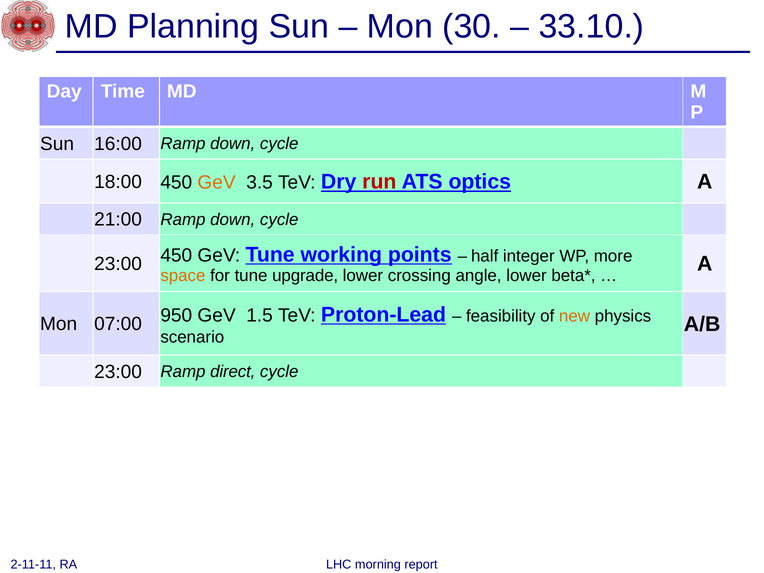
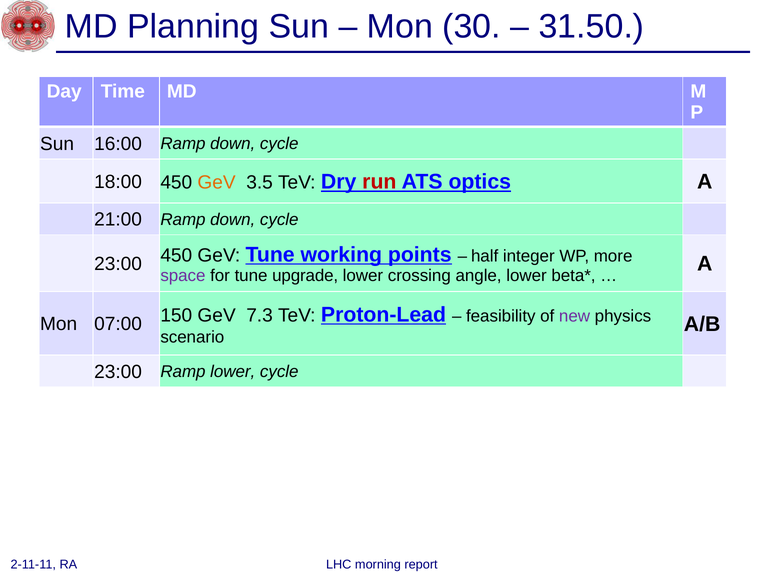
33.10: 33.10 -> 31.50
space colour: orange -> purple
950: 950 -> 150
1.5: 1.5 -> 7.3
new colour: orange -> purple
Ramp direct: direct -> lower
